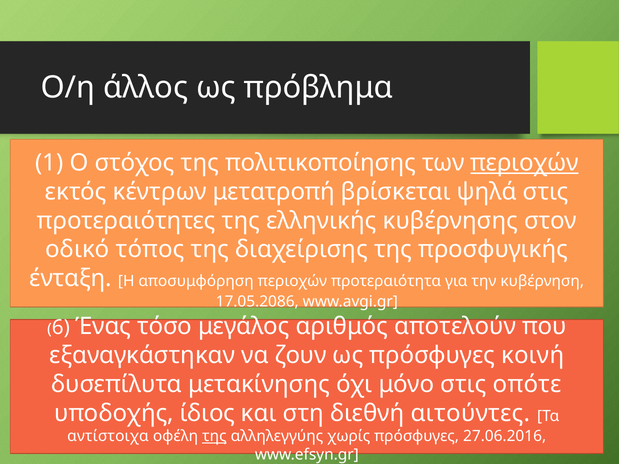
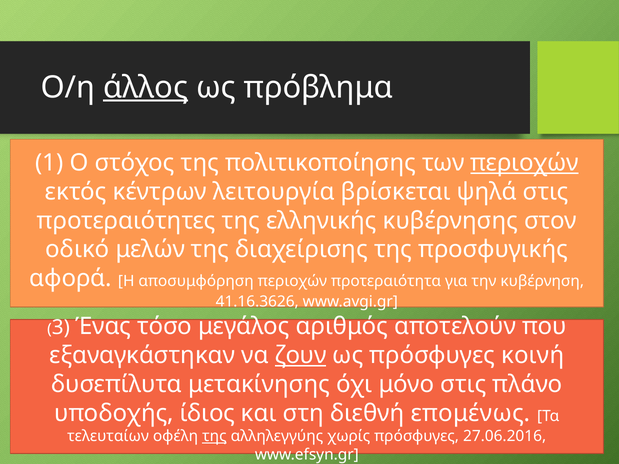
άλλος underline: none -> present
μετατροπή: μετατροπή -> λειτουργία
τόπος: τόπος -> μελών
ένταξη: ένταξη -> αφορά
17.05.2086: 17.05.2086 -> 41.16.3626
6: 6 -> 3
ζουν underline: none -> present
οπότε: οπότε -> πλάνο
αιτούντες: αιτούντες -> επομένως
αντίστοιχα: αντίστοιχα -> τελευταίων
